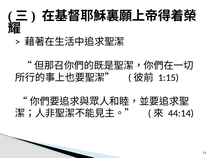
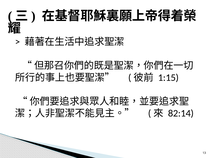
44:14: 44:14 -> 82:14
